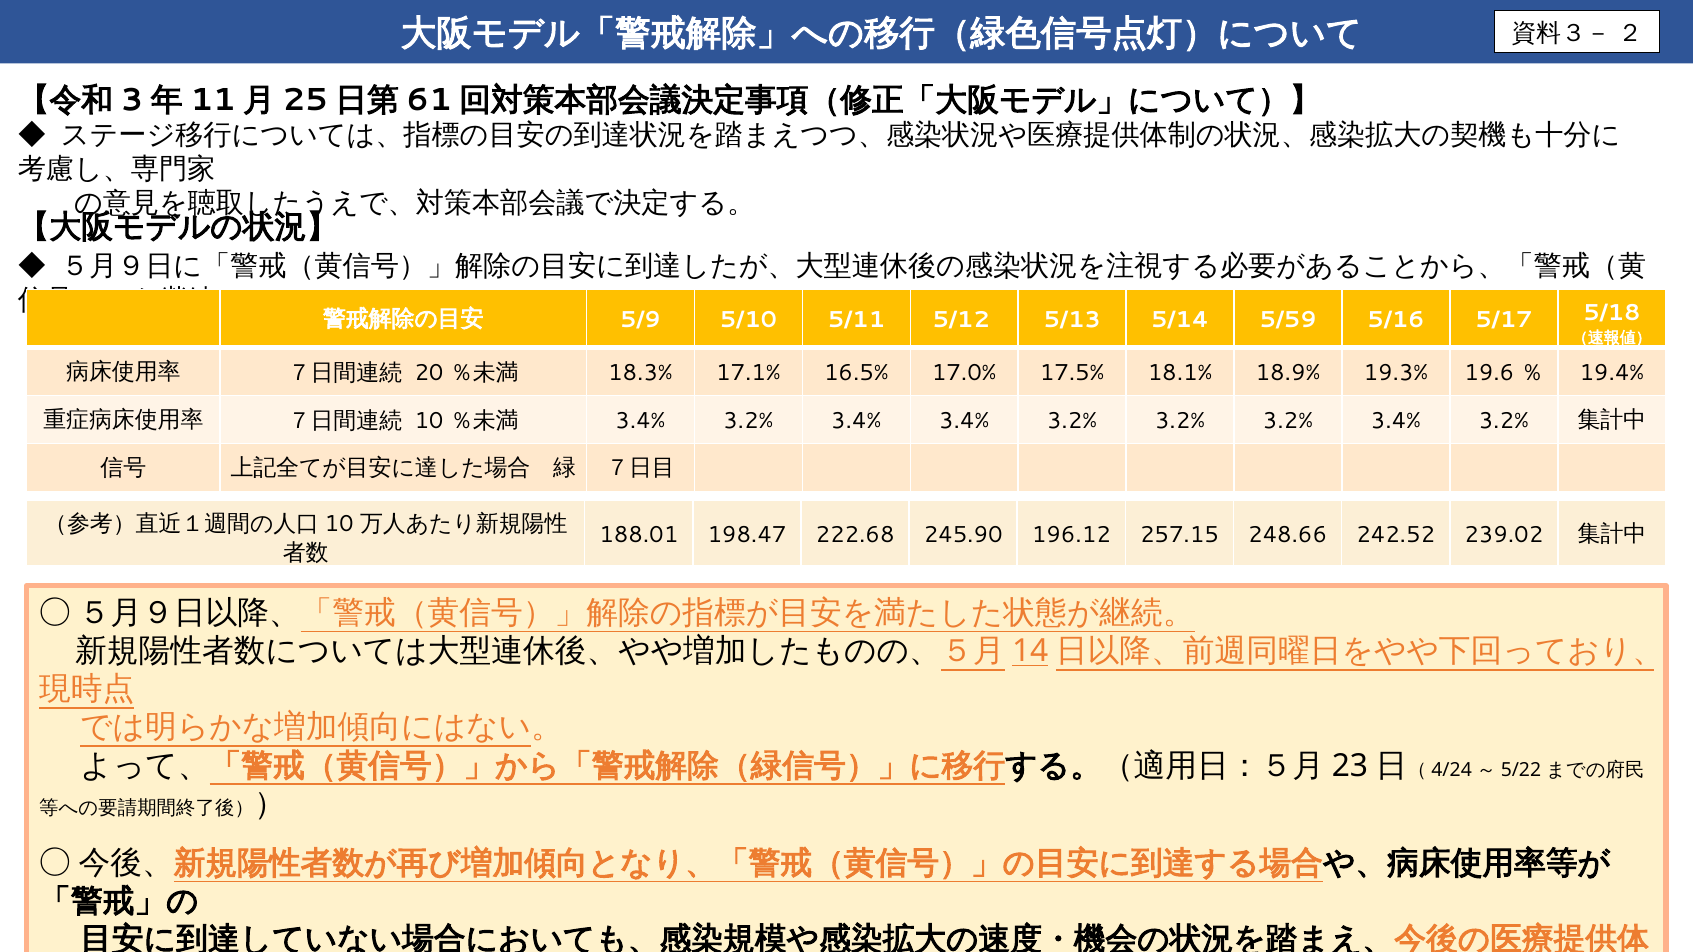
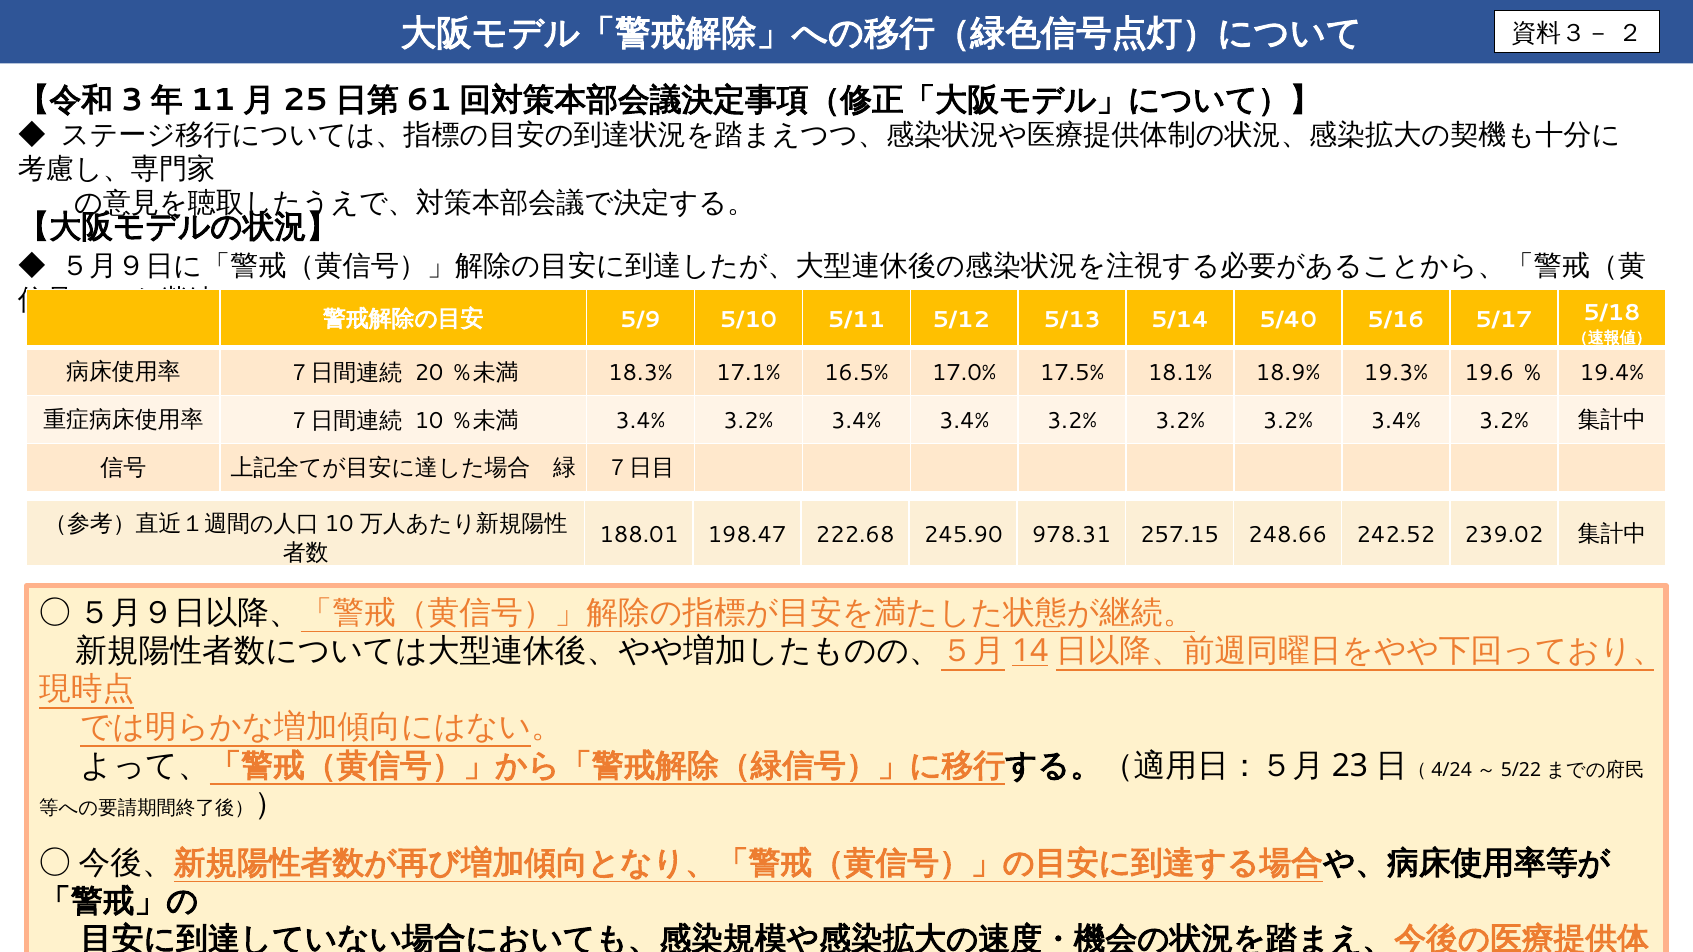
5/59: 5/59 -> 5/40
196.12: 196.12 -> 978.31
